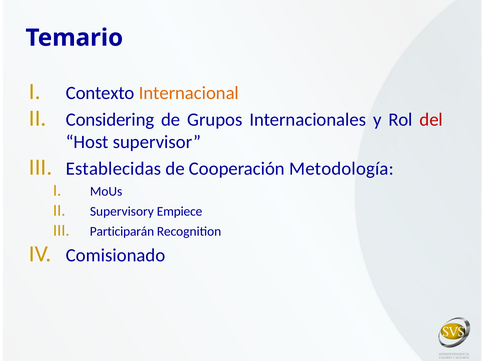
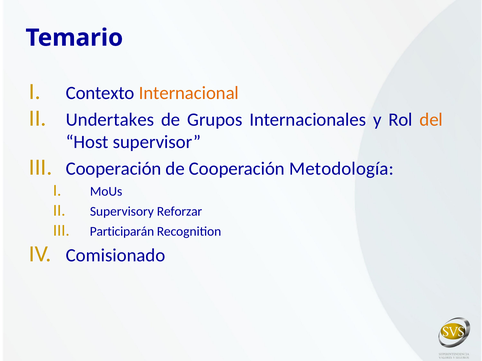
Considering: Considering -> Undertakes
del colour: red -> orange
Establecidas at (114, 169): Establecidas -> Cooperación
Empiece: Empiece -> Reforzar
